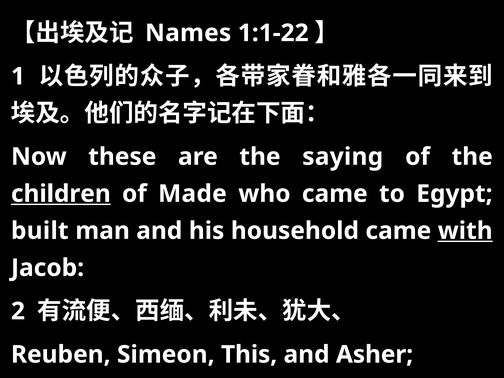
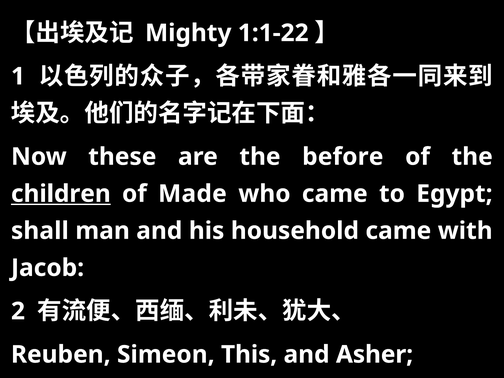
Names: Names -> Mighty
saying: saying -> before
built: built -> shall
with underline: present -> none
